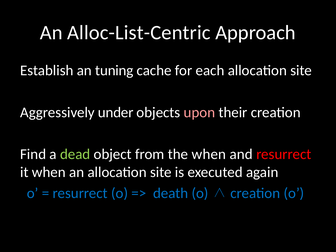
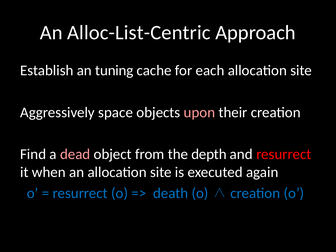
under: under -> space
dead colour: light green -> pink
the when: when -> depth
